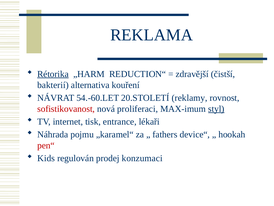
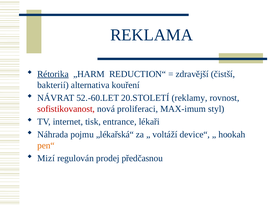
54.-60.LET: 54.-60.LET -> 52.-60.LET
styl underline: present -> none
„karamel“: „karamel“ -> „lékařská“
fathers: fathers -> voltáží
pen“ colour: red -> orange
Kids: Kids -> Mizí
konzumaci: konzumaci -> předčasnou
